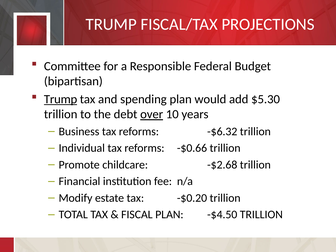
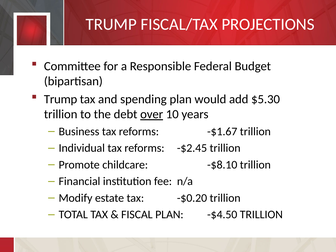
Trump at (61, 99) underline: present -> none
-$6.32: -$6.32 -> -$1.67
-$0.66: -$0.66 -> -$2.45
-$2.68: -$2.68 -> -$8.10
